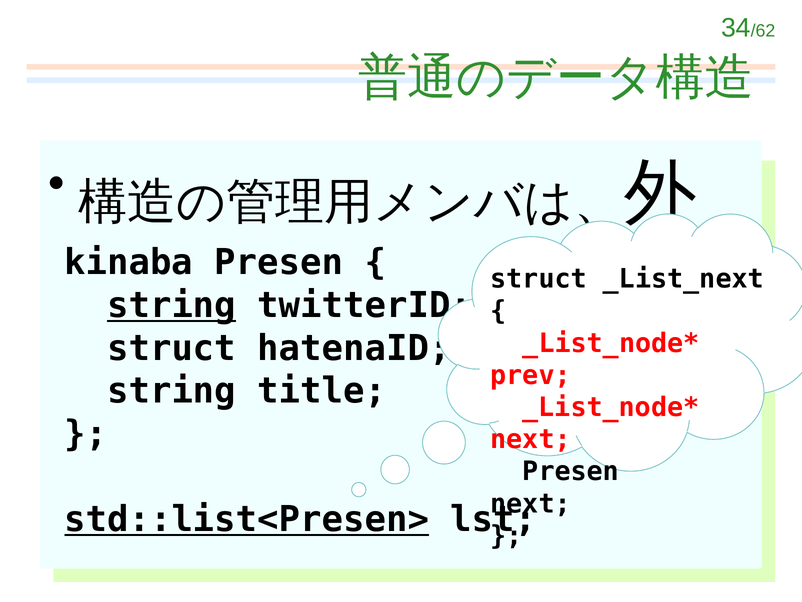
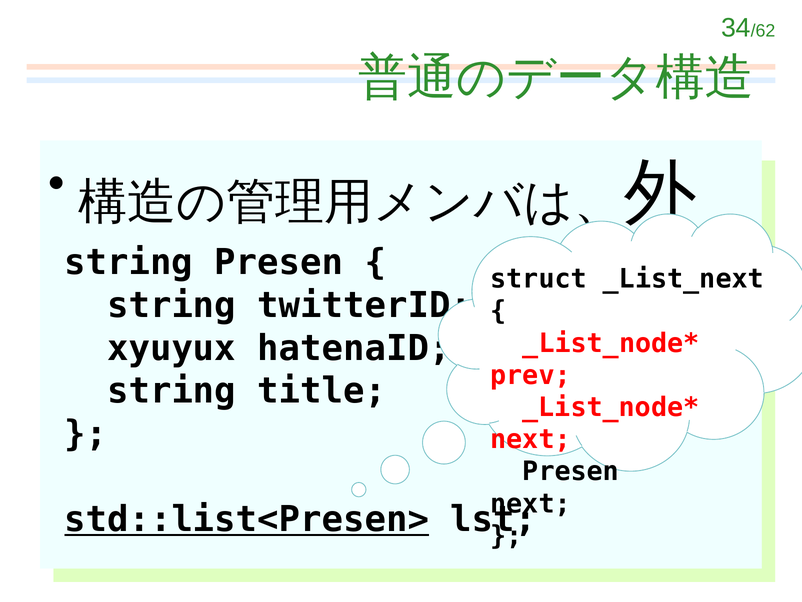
kinaba at (129, 262): kinaba -> string
string at (172, 305) underline: present -> none
struct at (172, 348): struct -> xyuyux
